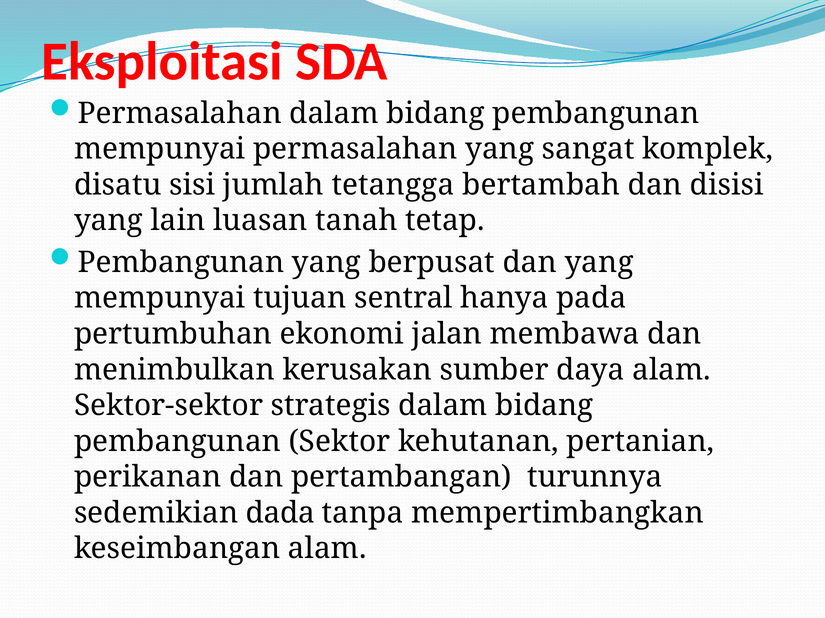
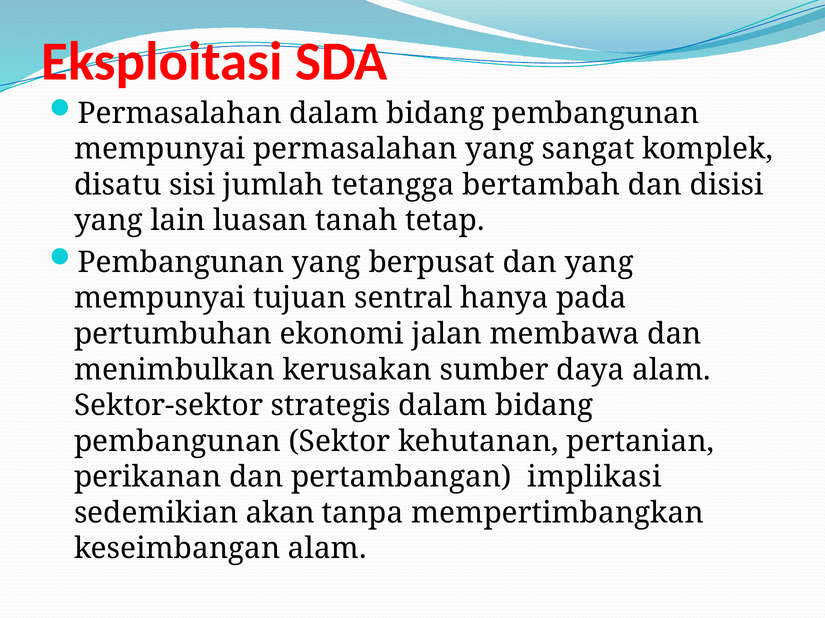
turunnya: turunnya -> implikasi
dada: dada -> akan
